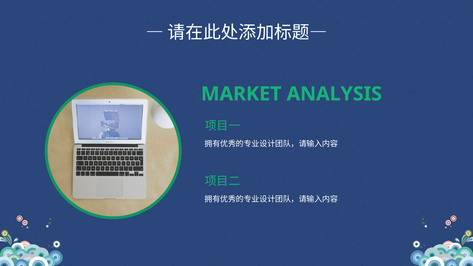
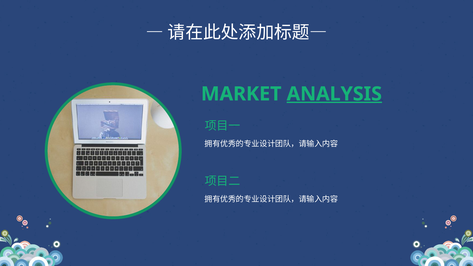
ANALYSIS underline: none -> present
